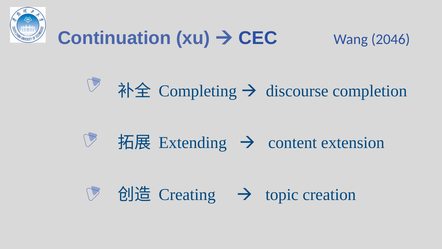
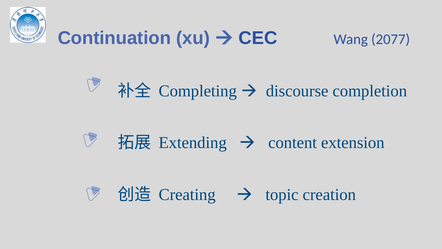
2046: 2046 -> 2077
